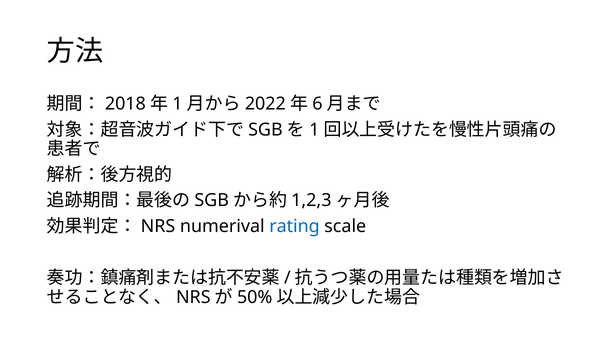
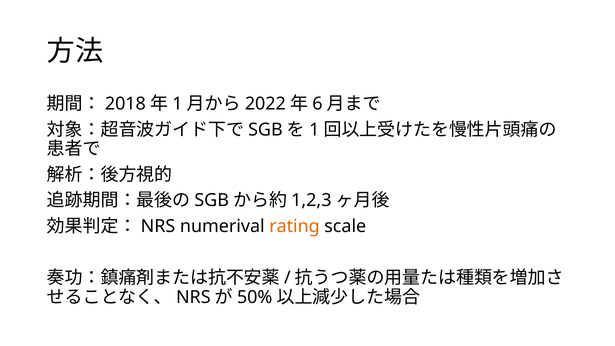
rating colour: blue -> orange
